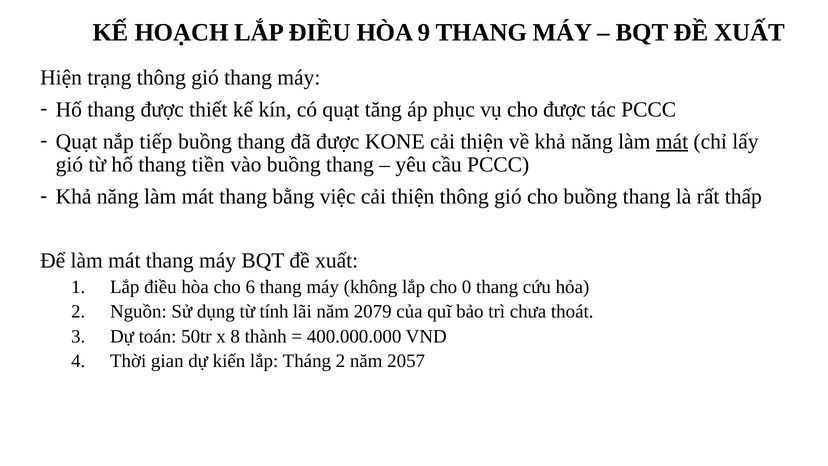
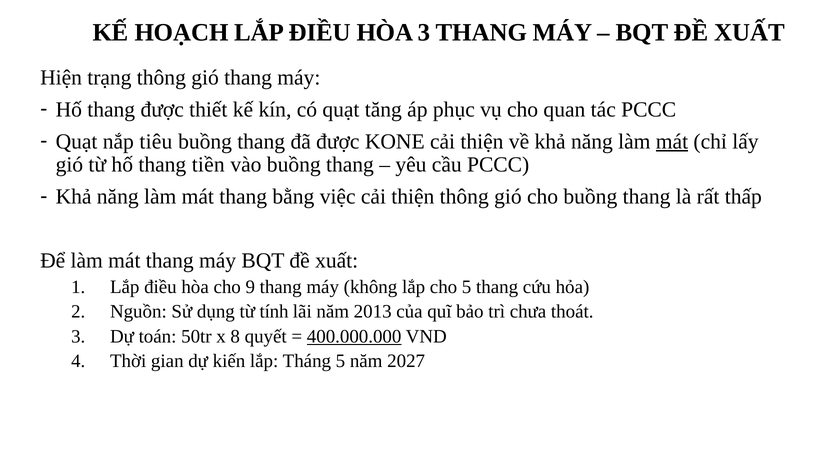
HÒA 9: 9 -> 3
cho được: được -> quan
tiếp: tiếp -> tiêu
6: 6 -> 9
cho 0: 0 -> 5
2079: 2079 -> 2013
thành: thành -> quyết
400.000.000 underline: none -> present
Tháng 2: 2 -> 5
2057: 2057 -> 2027
